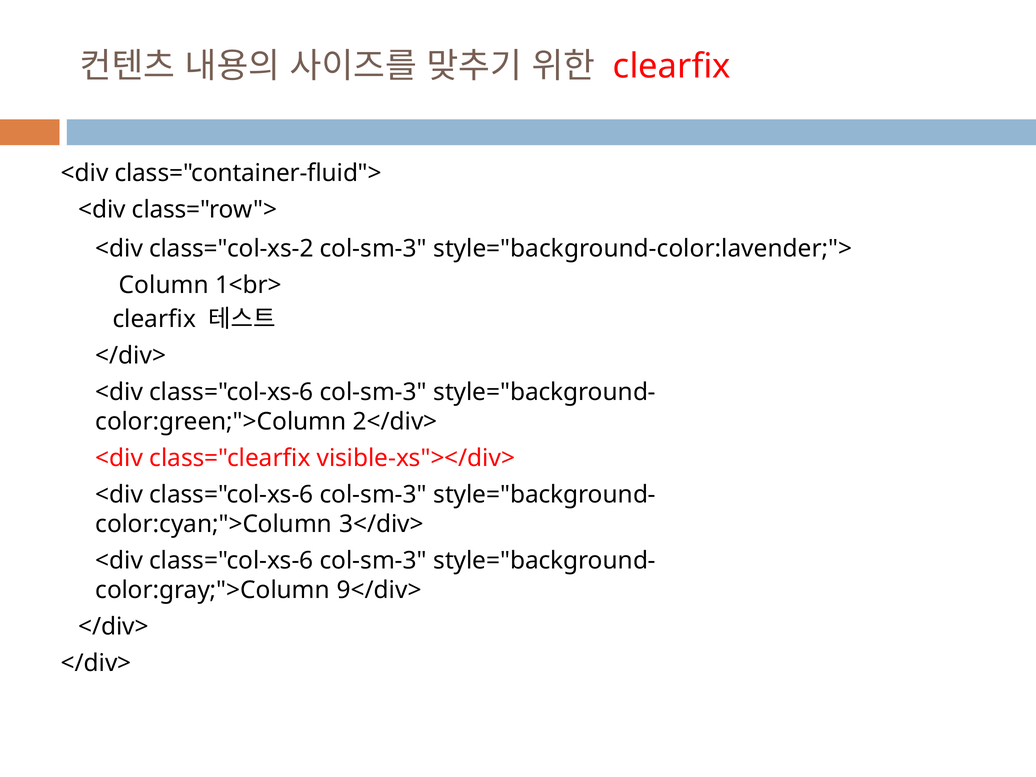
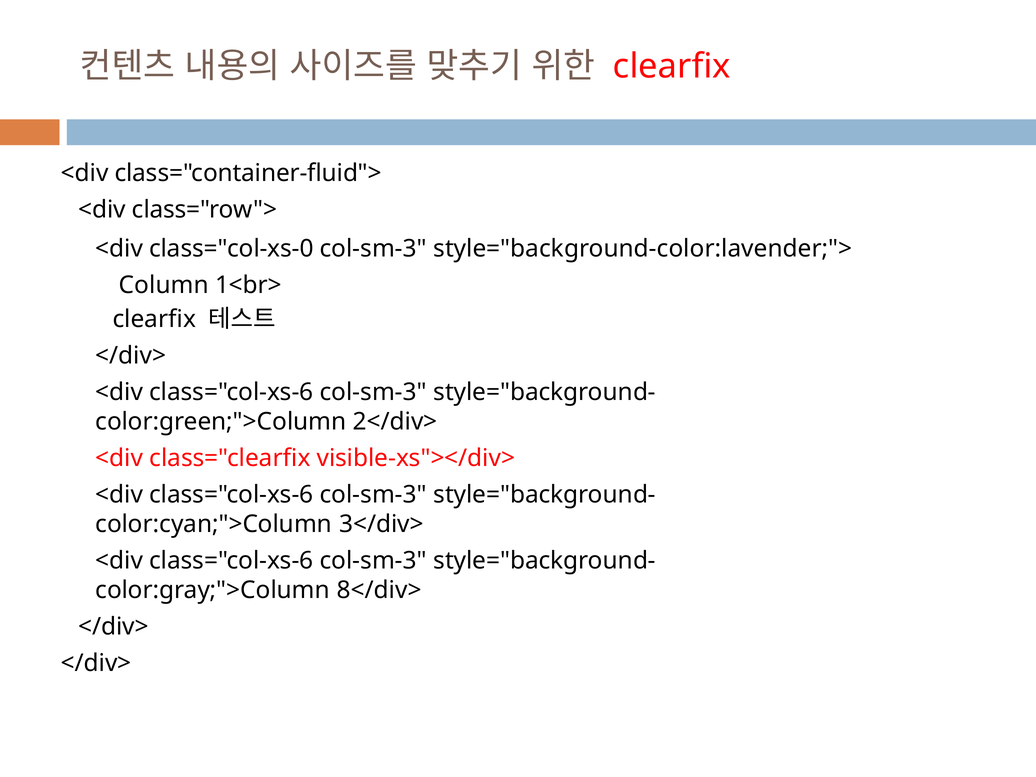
class="col-xs-2: class="col-xs-2 -> class="col-xs-0
9</div>: 9</div> -> 8</div>
